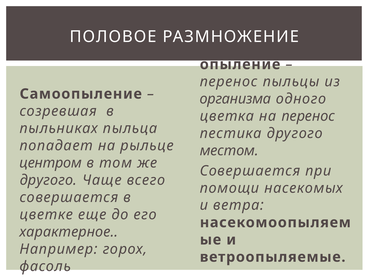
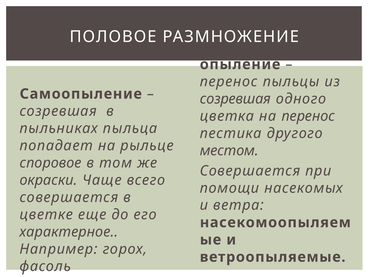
организма at (235, 99): организма -> созревшая
центром: центром -> споровое
другого at (48, 180): другого -> окраски
